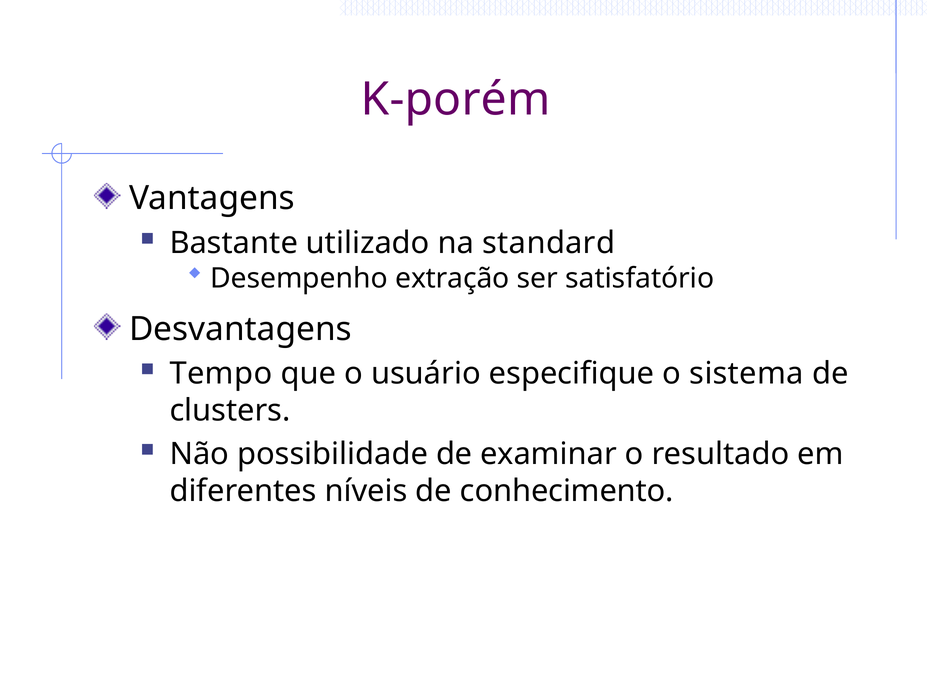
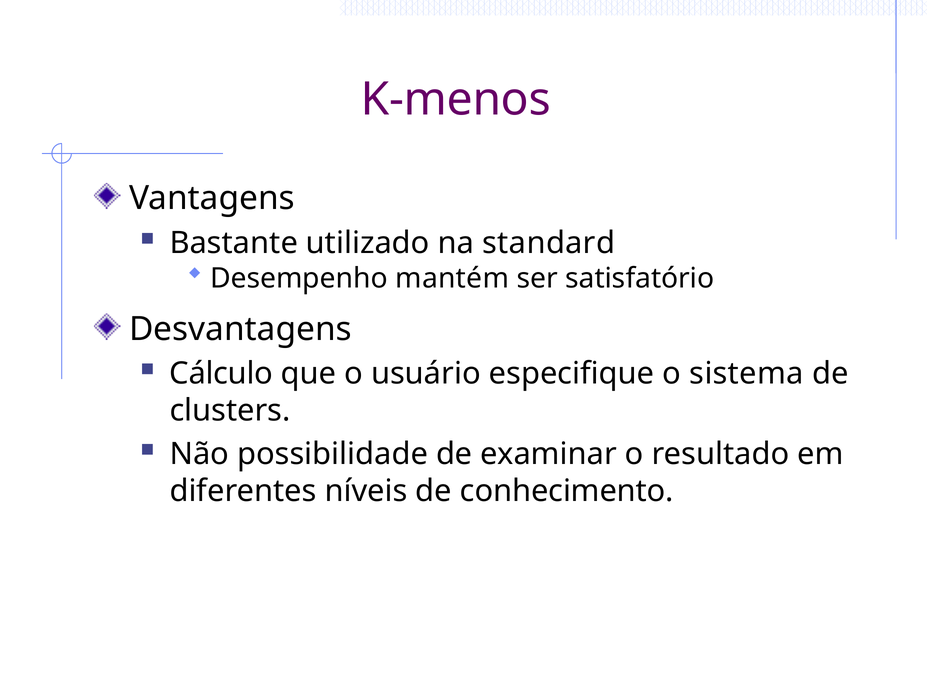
K-porém: K-porém -> K-menos
extração: extração -> mantém
Tempo: Tempo -> Cálculo
